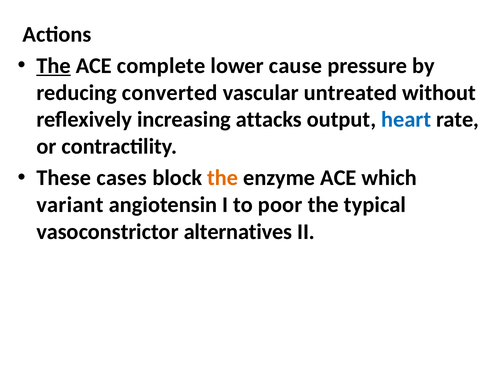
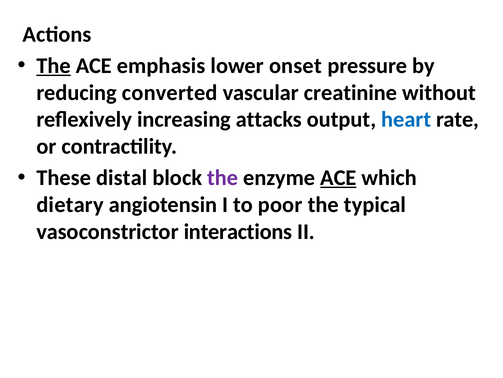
complete: complete -> emphasis
cause: cause -> onset
untreated: untreated -> creatinine
cases: cases -> distal
the at (223, 178) colour: orange -> purple
ACE at (338, 178) underline: none -> present
variant: variant -> dietary
alternatives: alternatives -> interactions
